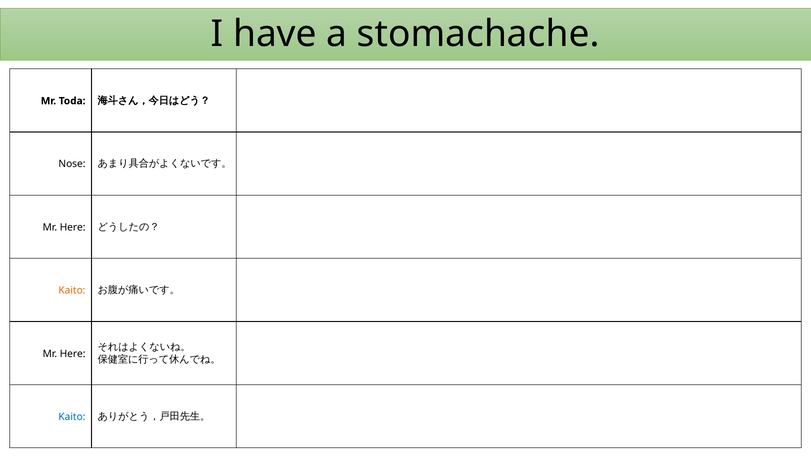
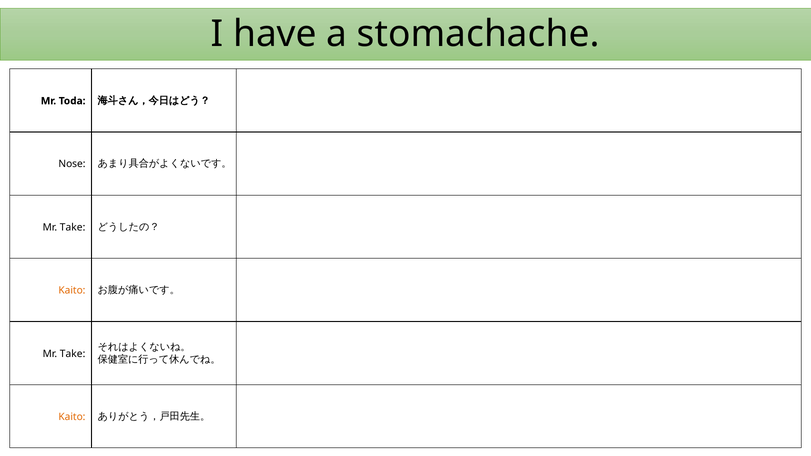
Here at (73, 227): Here -> Take
Here at (73, 354): Here -> Take
Kaito at (72, 417) colour: blue -> orange
